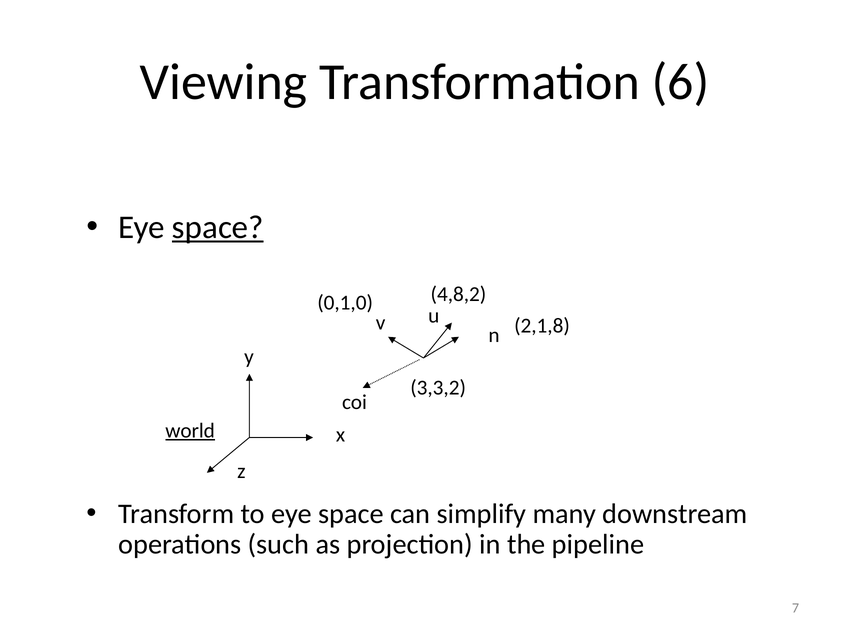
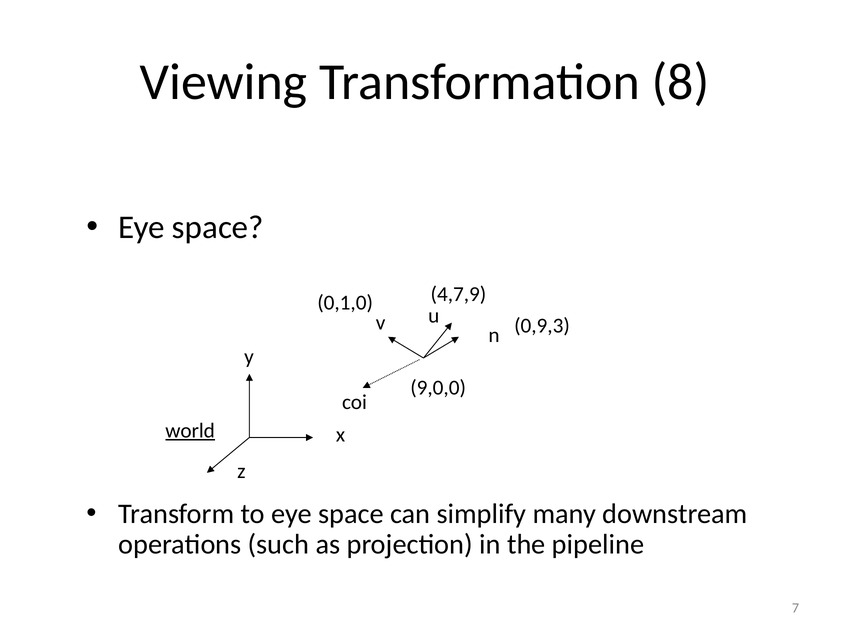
6: 6 -> 8
space at (218, 227) underline: present -> none
4,8,2: 4,8,2 -> 4,7,9
2,1,8: 2,1,8 -> 0,9,3
3,3,2: 3,3,2 -> 9,0,0
